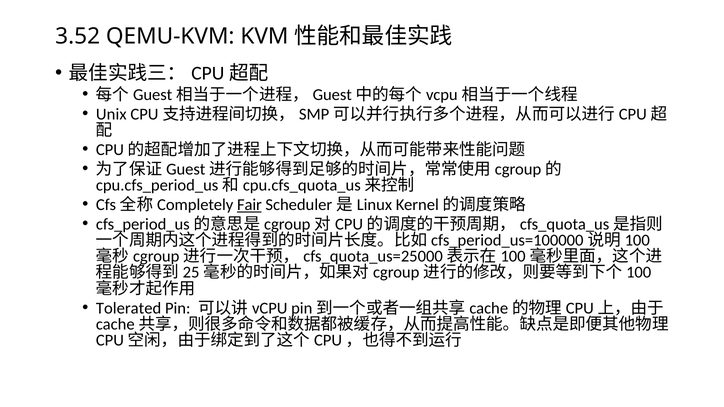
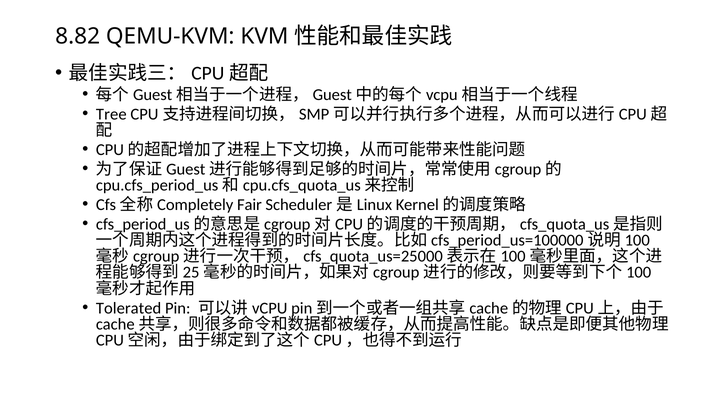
3.52: 3.52 -> 8.82
Unix: Unix -> Tree
Fair underline: present -> none
